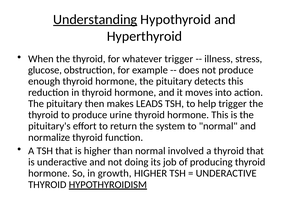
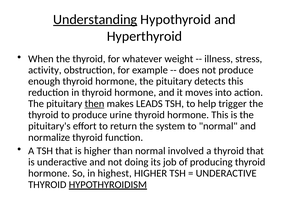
whatever trigger: trigger -> weight
glucose: glucose -> activity
then underline: none -> present
growth: growth -> highest
